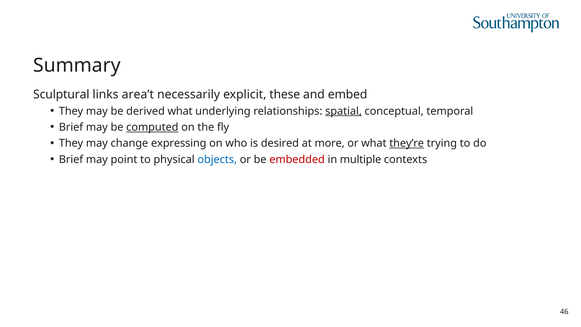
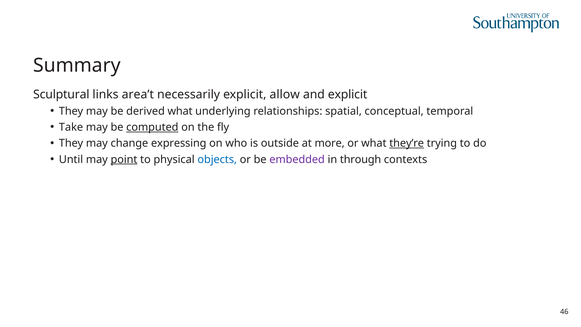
these: these -> allow
and embed: embed -> explicit
spatial underline: present -> none
Brief at (71, 127): Brief -> Take
desired: desired -> outside
Brief at (71, 159): Brief -> Until
point underline: none -> present
embedded colour: red -> purple
multiple: multiple -> through
